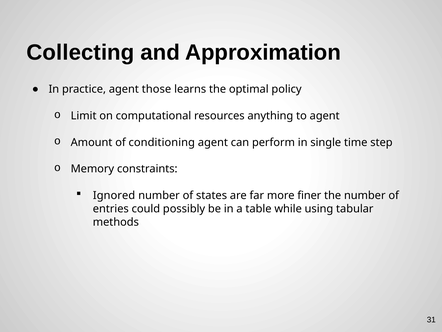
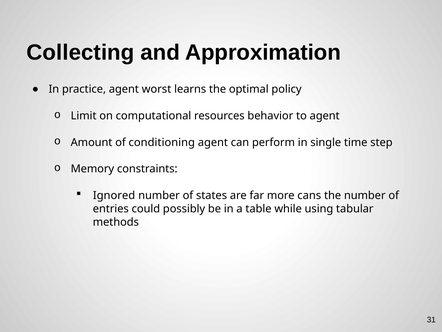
those: those -> worst
anything: anything -> behavior
finer: finer -> cans
